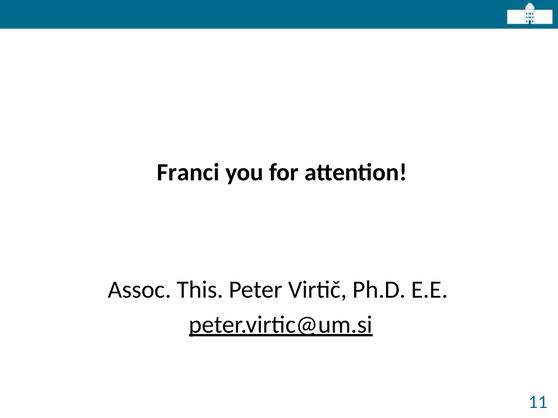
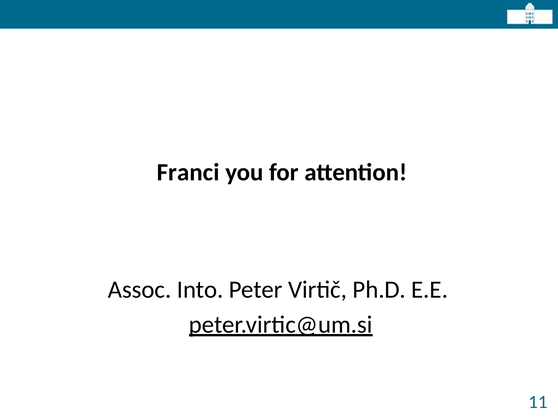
This: This -> Into
